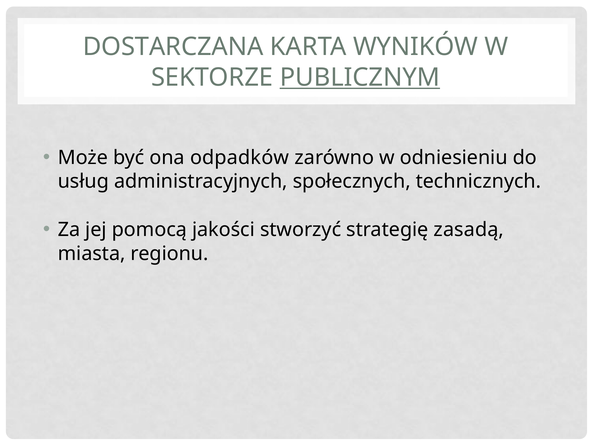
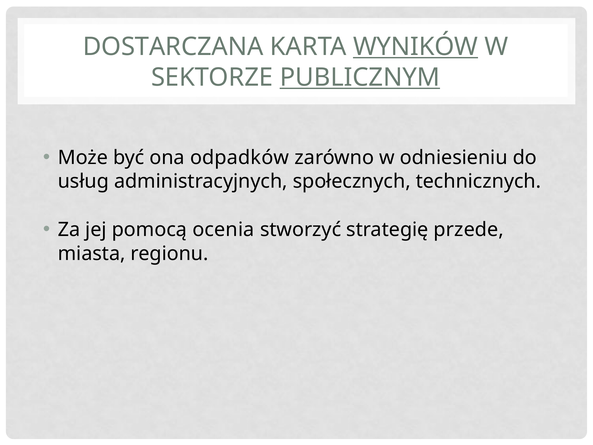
WYNIKÓW underline: none -> present
jakości: jakości -> ocenia
zasadą: zasadą -> przede
